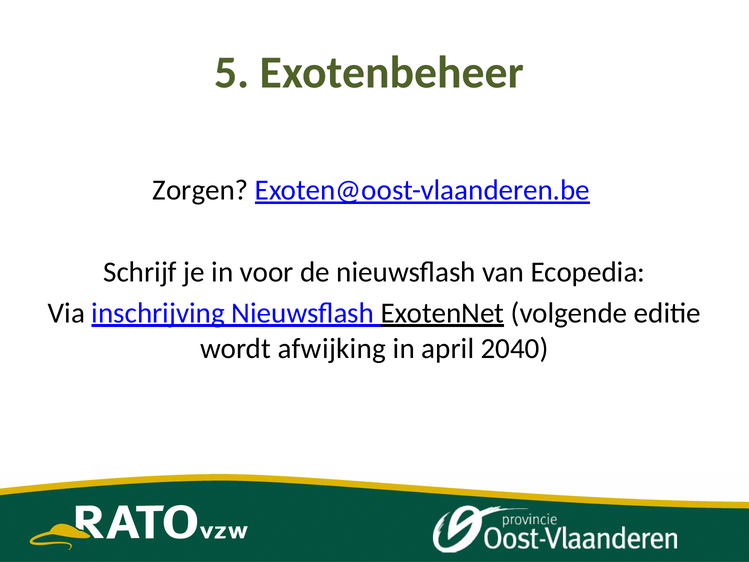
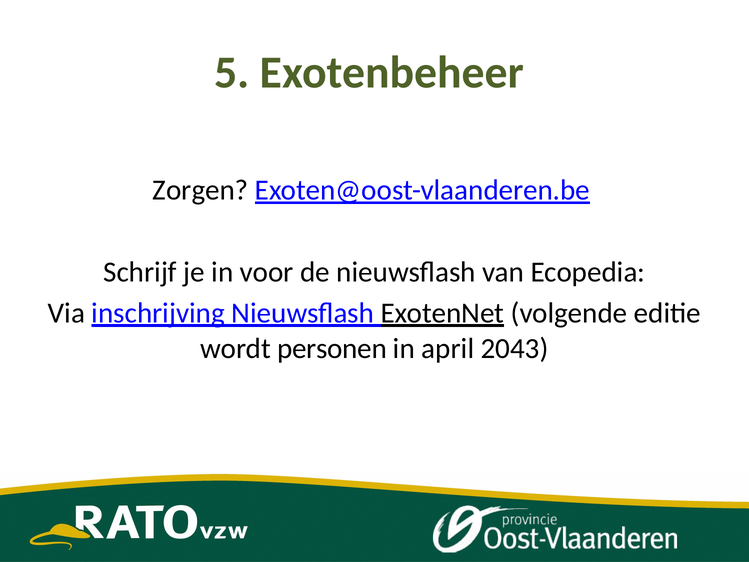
afwijking: afwijking -> personen
2040: 2040 -> 2043
